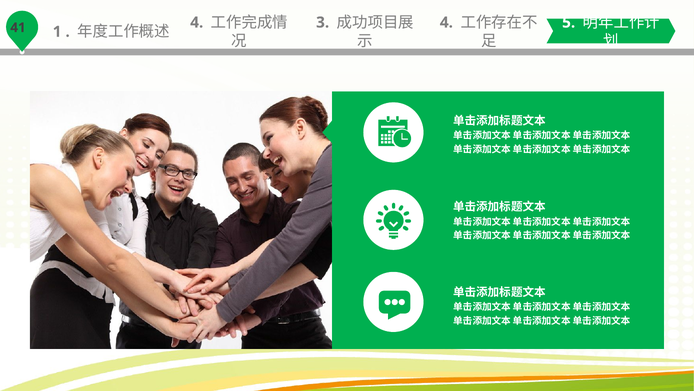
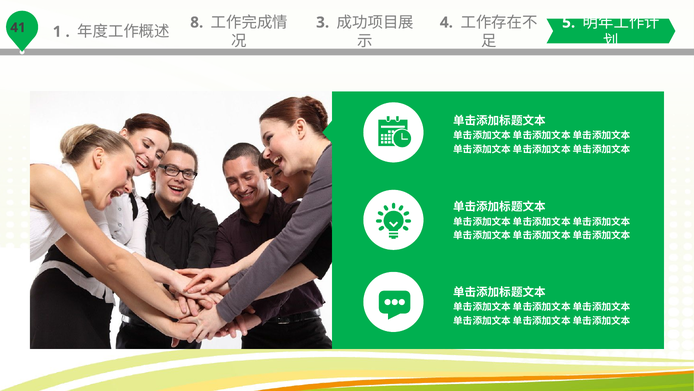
4 at (197, 22): 4 -> 8
